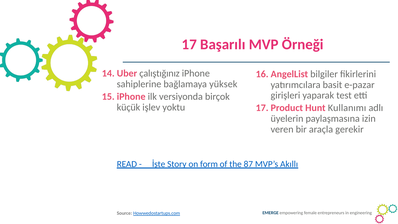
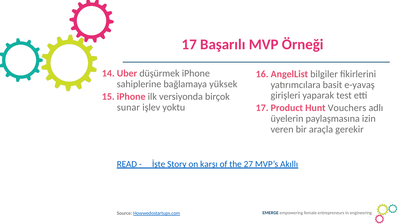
çalıştığınız: çalıştığınız -> düşürmek
e-pazar: e-pazar -> e-yavaş
küçük: küçük -> sunar
Kullanımı: Kullanımı -> Vouchers
form: form -> karşı
87: 87 -> 27
